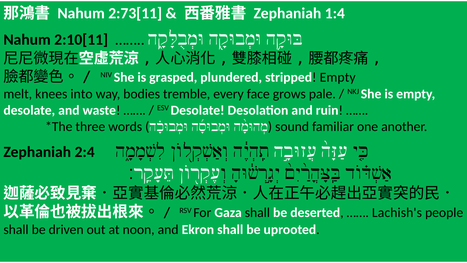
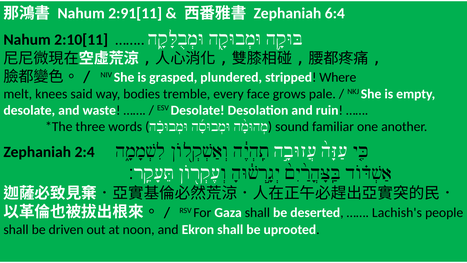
2:73[11: 2:73[11 -> 2:91[11
1:4: 1:4 -> 6:4
stripped Empty: Empty -> Where
into: into -> said
